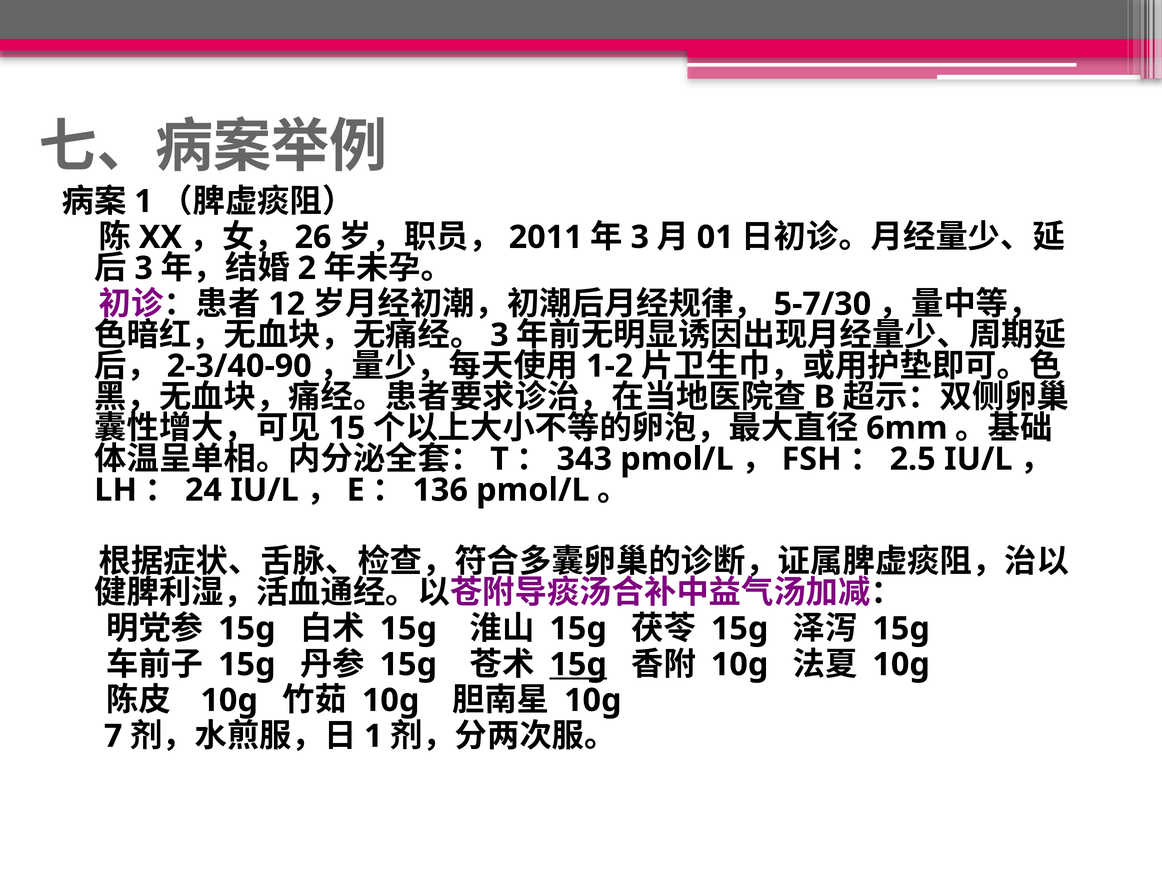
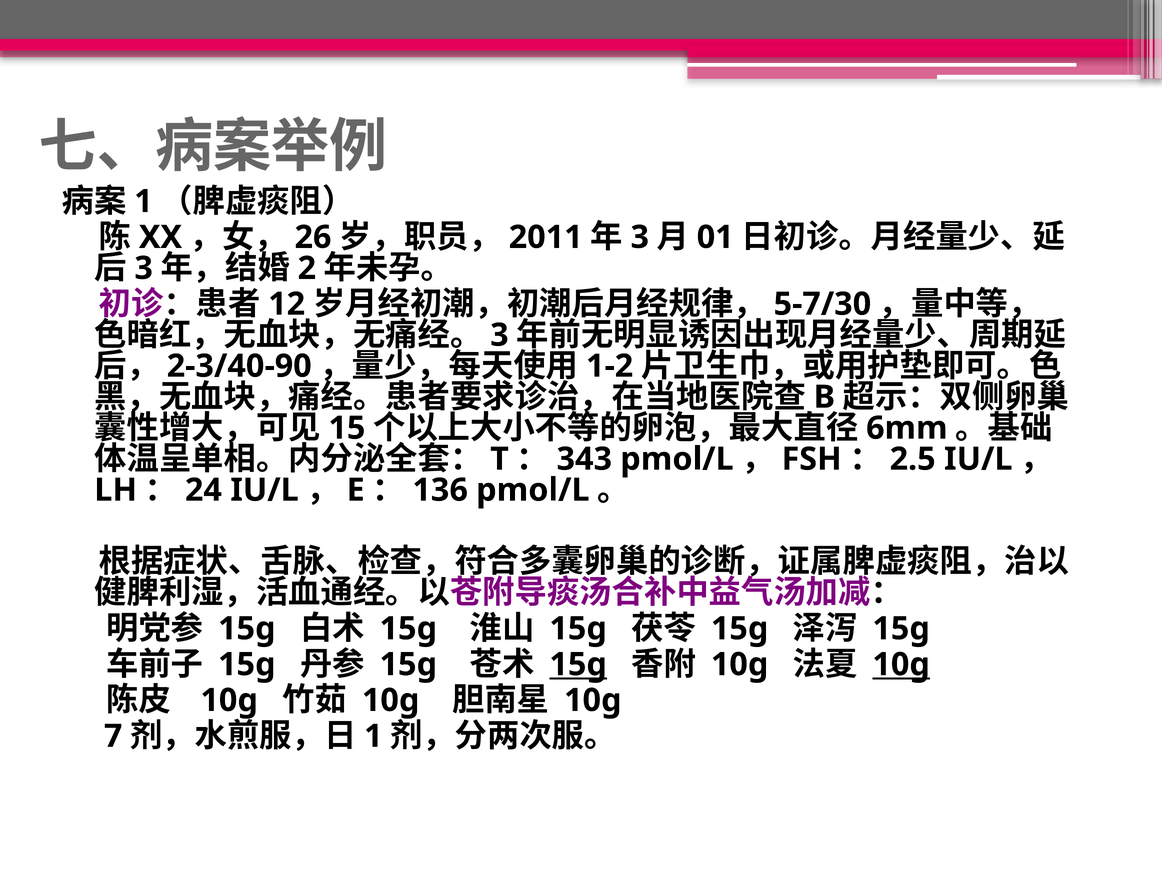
10g at (901, 665) underline: none -> present
